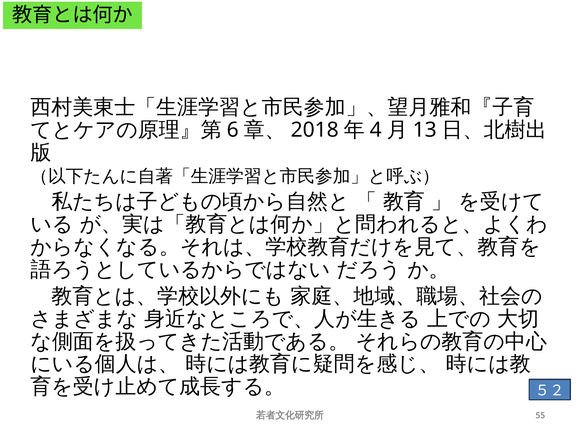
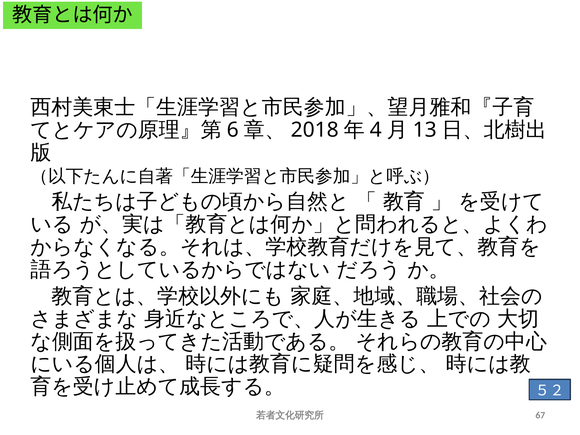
55: 55 -> 67
